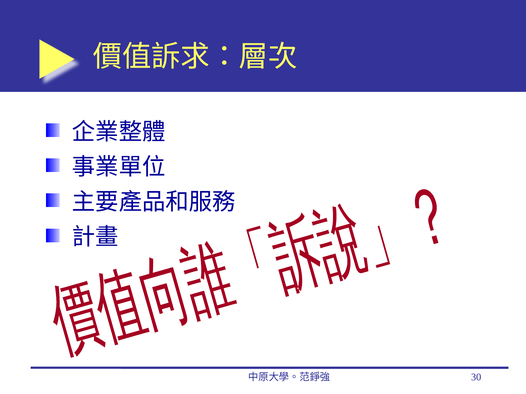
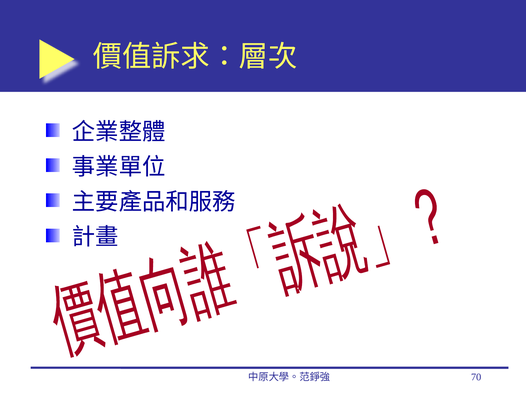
30: 30 -> 70
